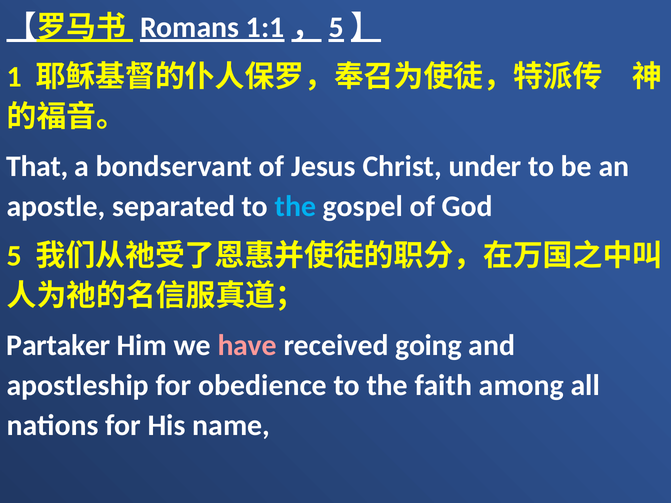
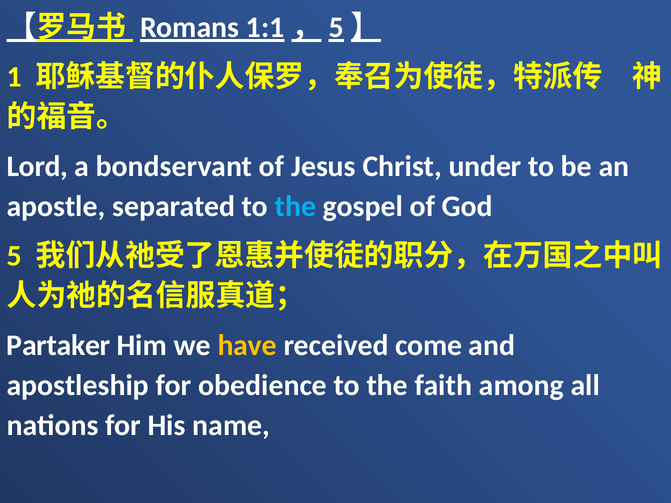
That: That -> Lord
have colour: pink -> yellow
going: going -> come
